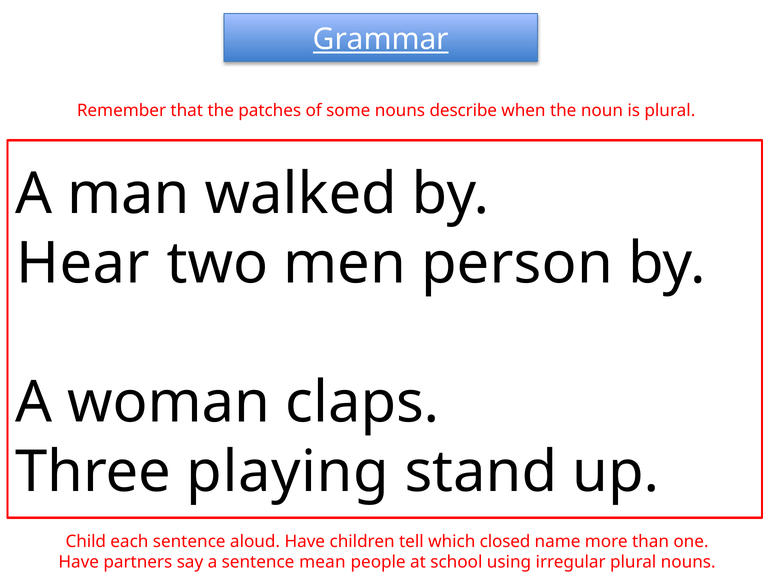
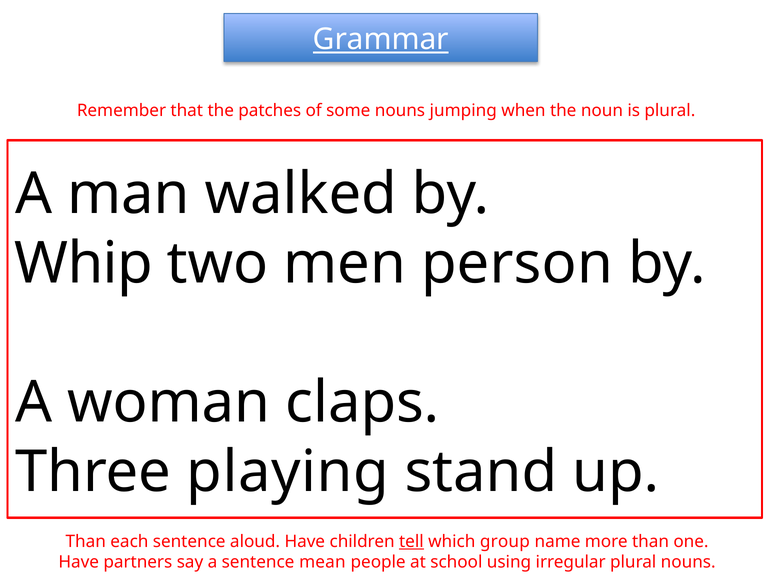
describe: describe -> jumping
Hear: Hear -> Whip
Child at (86, 541): Child -> Than
tell underline: none -> present
closed: closed -> group
